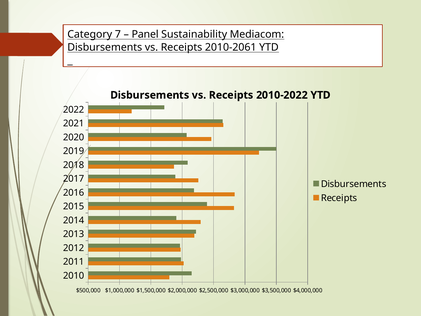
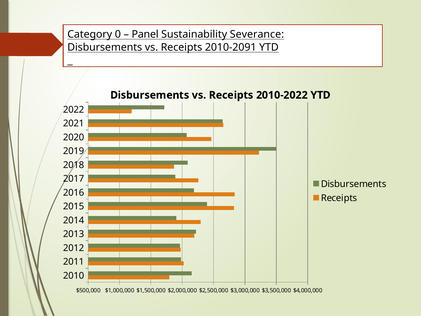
7: 7 -> 0
Mediacom: Mediacom -> Severance
2010-2061: 2010-2061 -> 2010-2091
